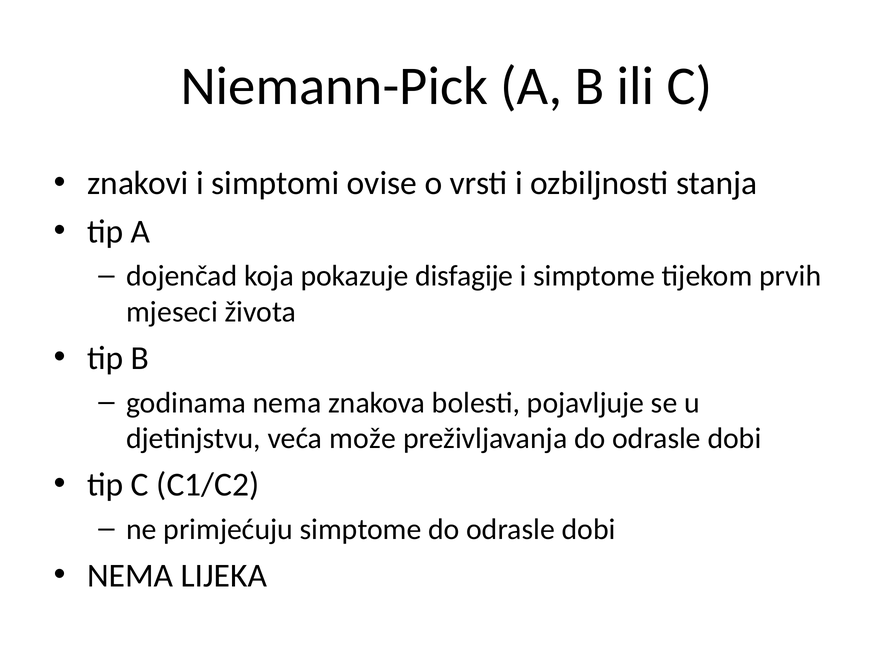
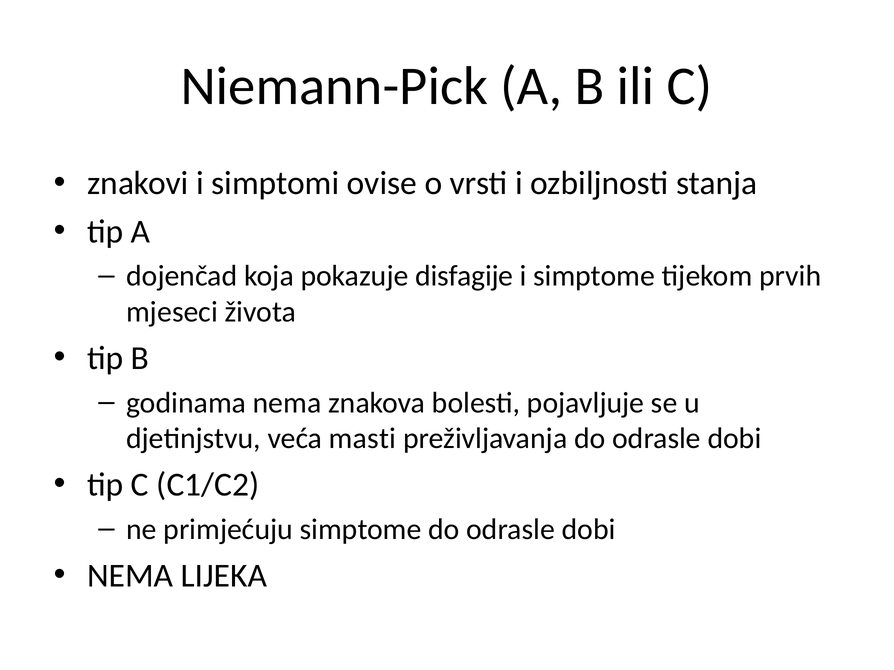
može: može -> masti
